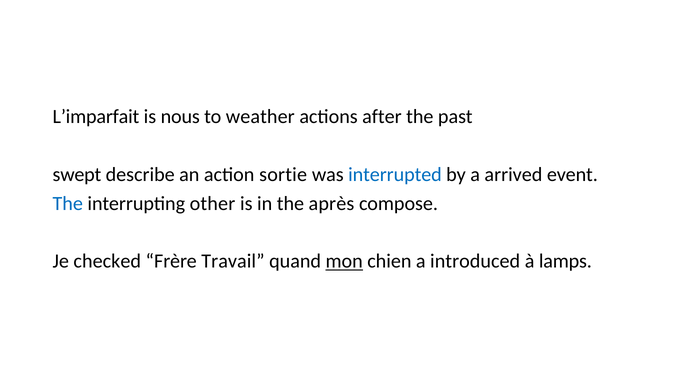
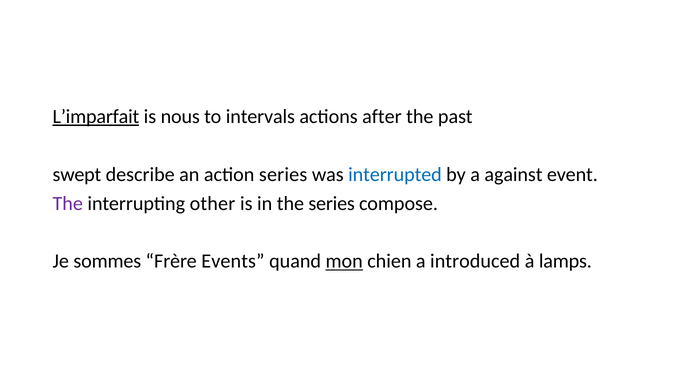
L’imparfait underline: none -> present
weather: weather -> intervals
action sortie: sortie -> series
arrived: arrived -> against
The at (68, 203) colour: blue -> purple
the après: après -> series
checked: checked -> sommes
Travail: Travail -> Events
